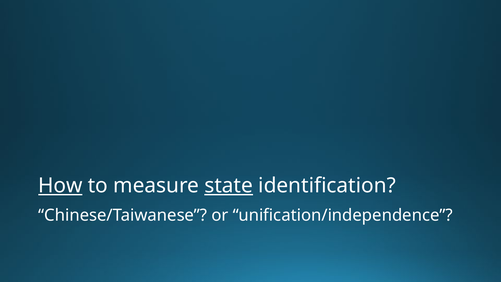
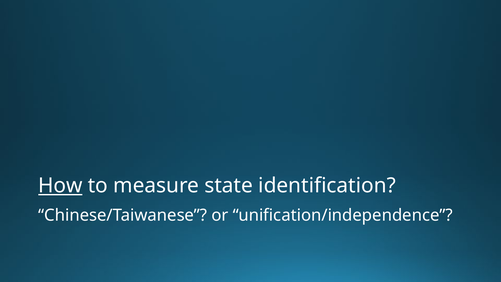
state underline: present -> none
